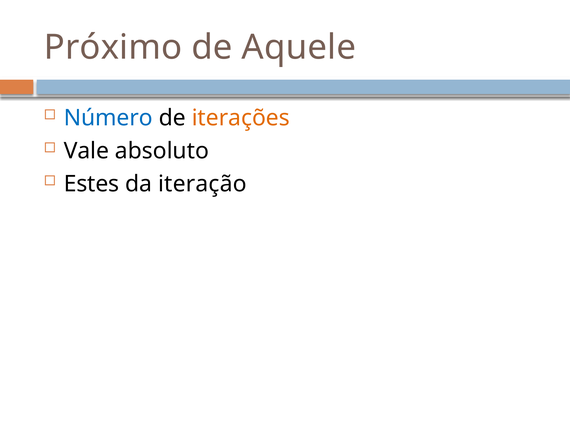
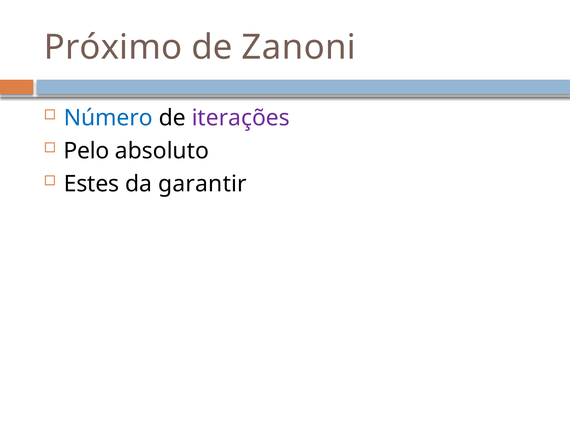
Aquele: Aquele -> Zanoni
iterações colour: orange -> purple
Vale: Vale -> Pelo
iteração: iteração -> garantir
